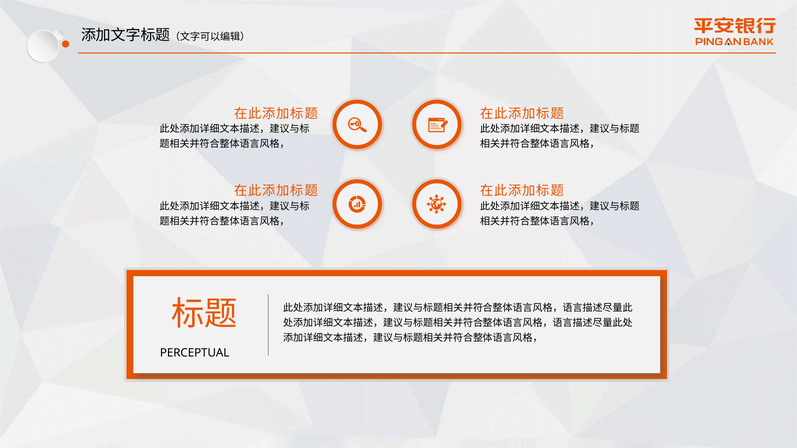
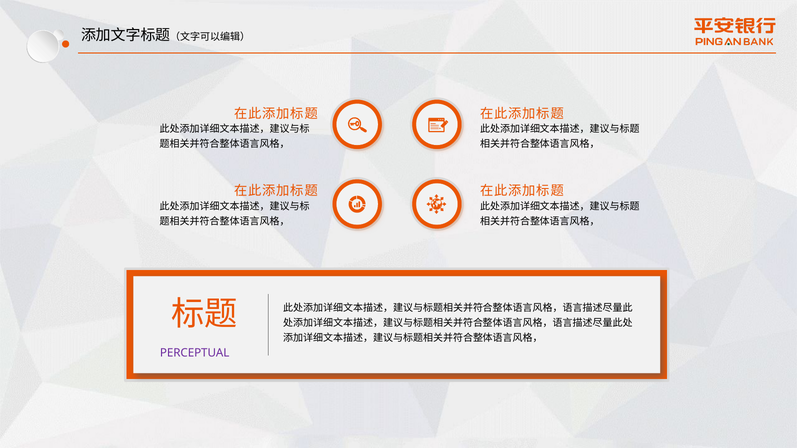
PERCEPTUAL colour: black -> purple
